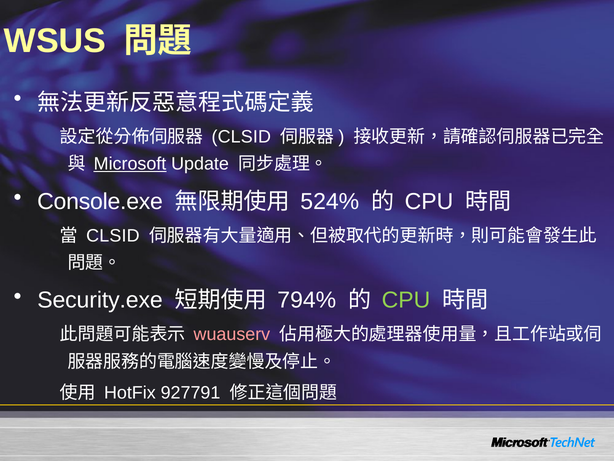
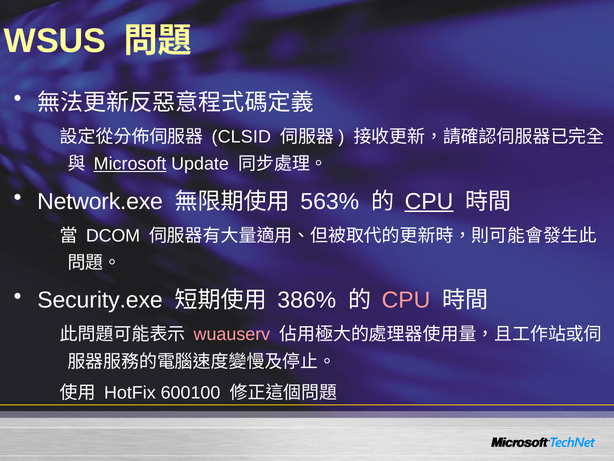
Console.exe: Console.exe -> Network.exe
524%: 524% -> 563%
CPU at (429, 201) underline: none -> present
CLSID at (113, 235): CLSID -> DCOM
794%: 794% -> 386%
CPU at (406, 300) colour: light green -> pink
927791: 927791 -> 600100
